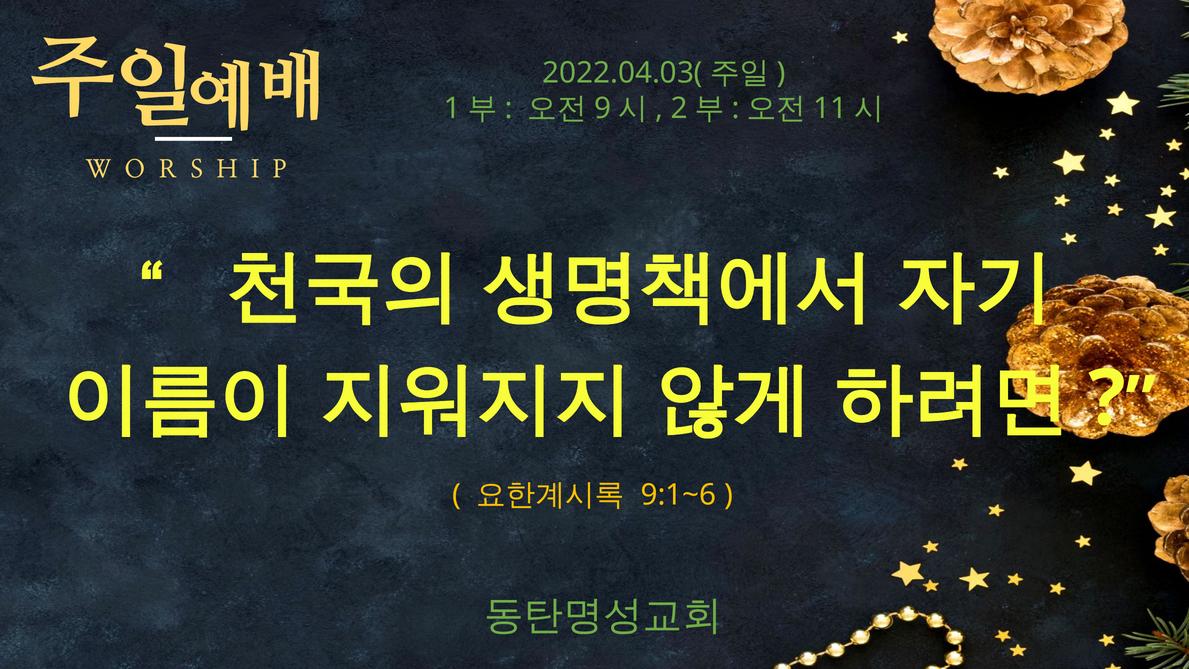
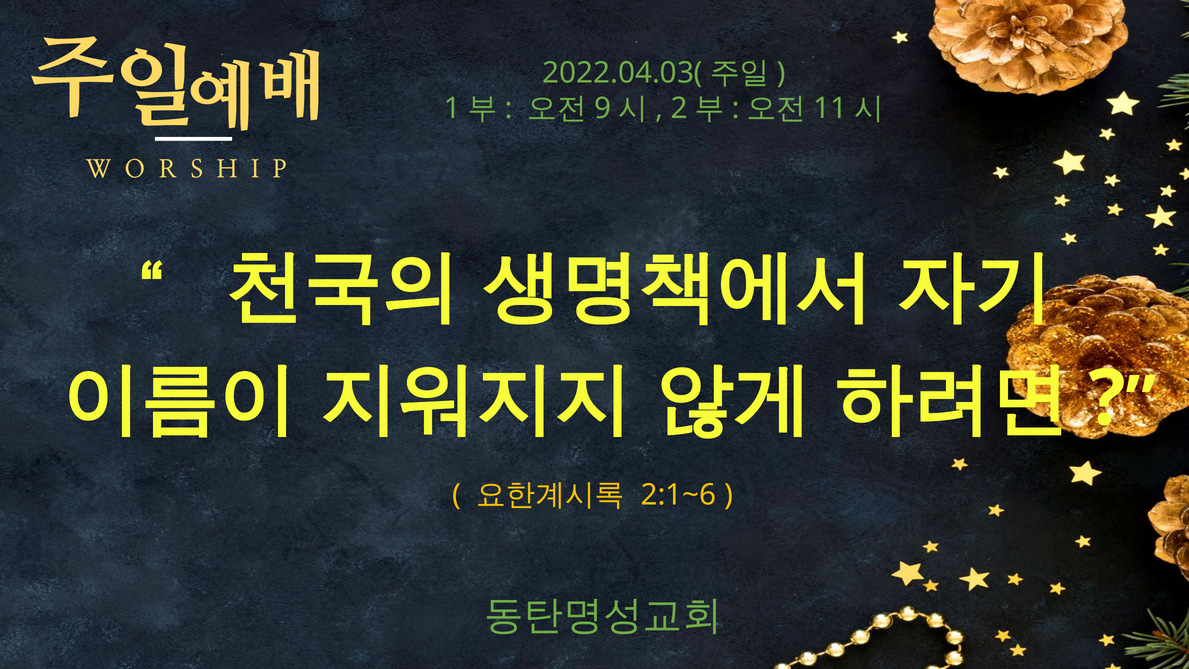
9:1~6: 9:1~6 -> 2:1~6
